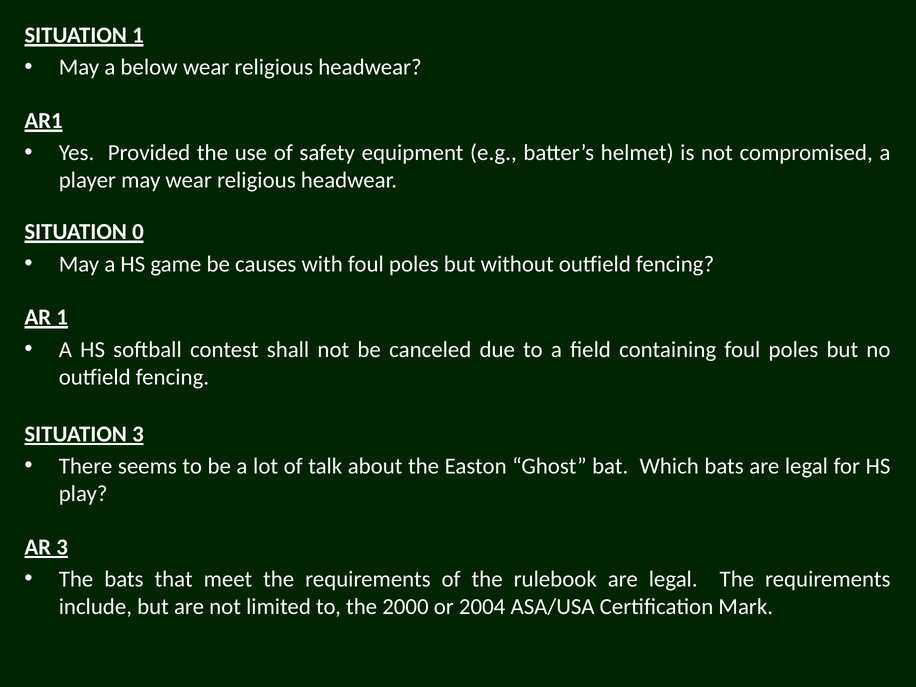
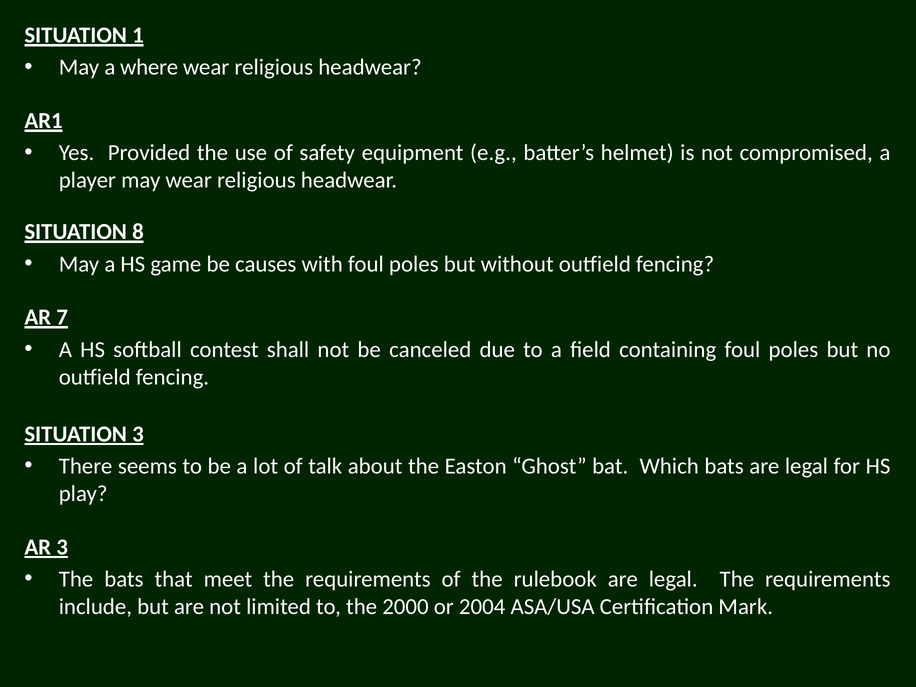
below: below -> where
0: 0 -> 8
AR 1: 1 -> 7
